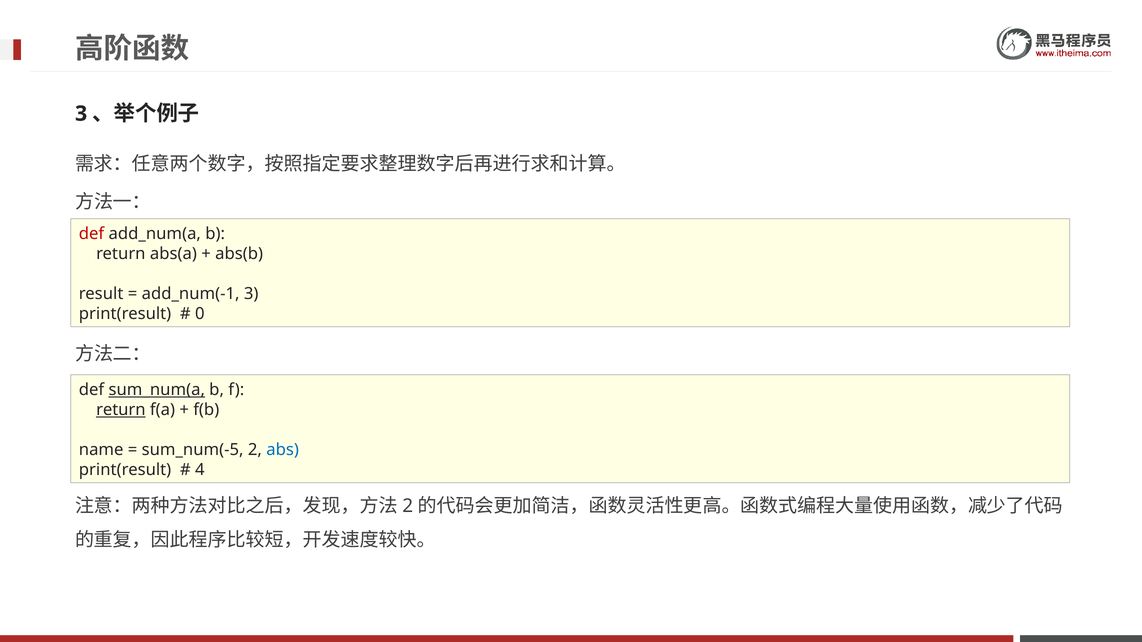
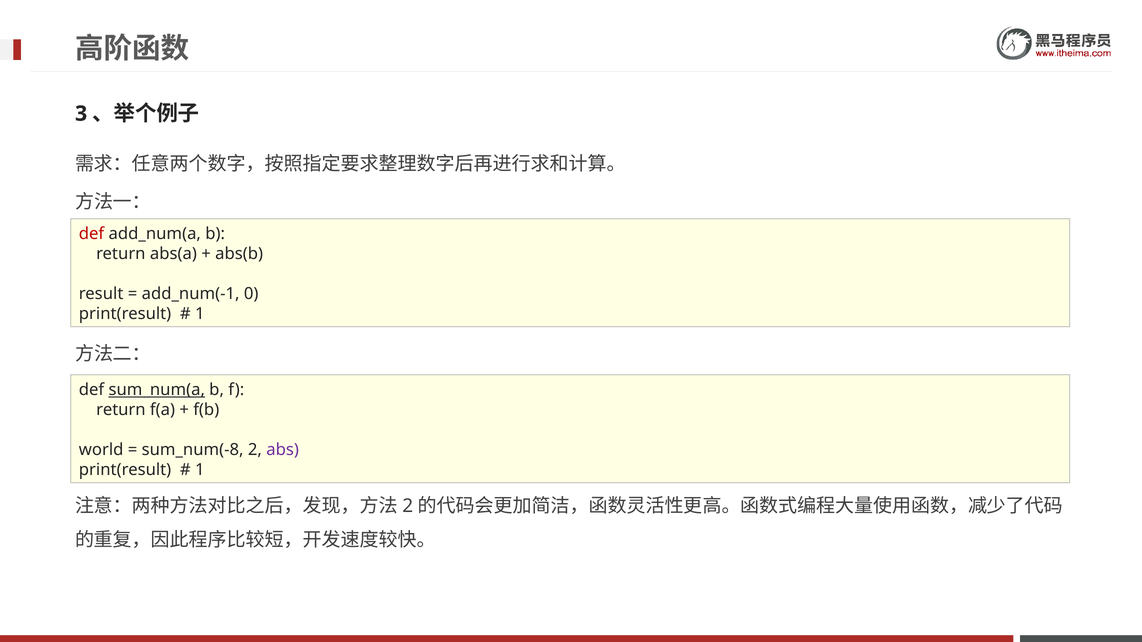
add_num(-1 3: 3 -> 0
0 at (200, 314): 0 -> 1
return at (121, 410) underline: present -> none
name: name -> world
sum_num(-5: sum_num(-5 -> sum_num(-8
abs colour: blue -> purple
4 at (200, 470): 4 -> 1
